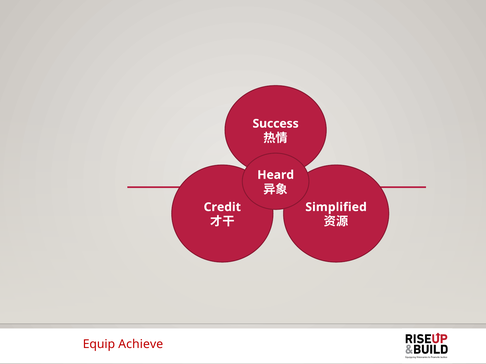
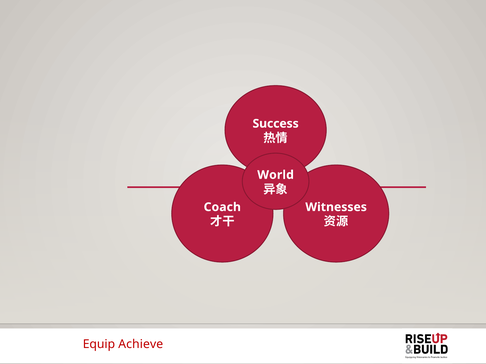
Heard: Heard -> World
Credit: Credit -> Coach
Simplified: Simplified -> Witnesses
